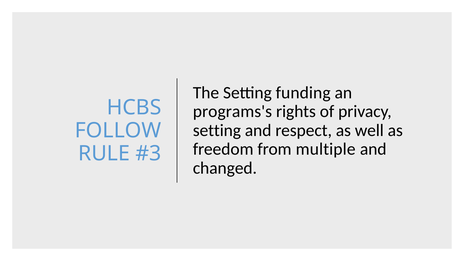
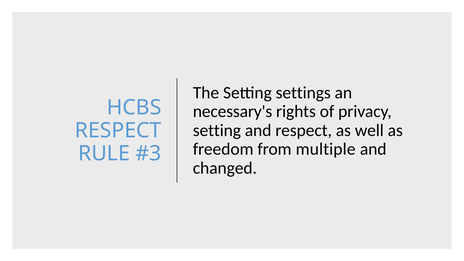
funding: funding -> settings
programs's: programs's -> necessary's
FOLLOW at (118, 130): FOLLOW -> RESPECT
